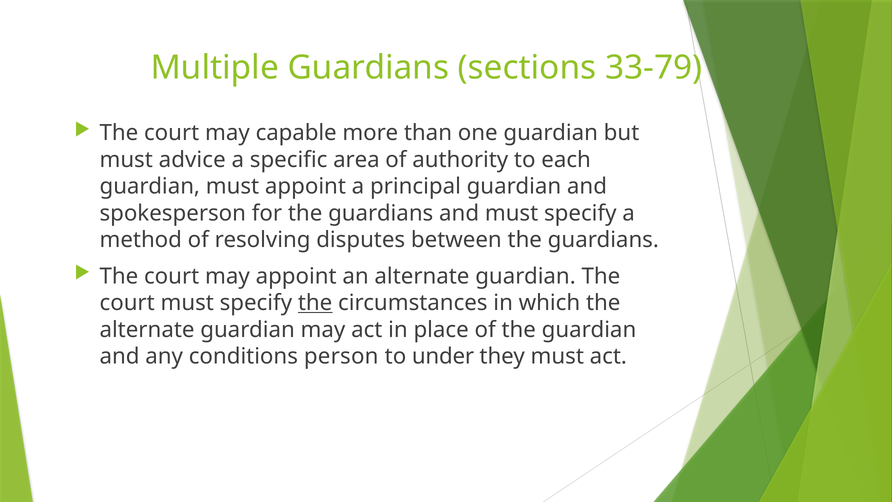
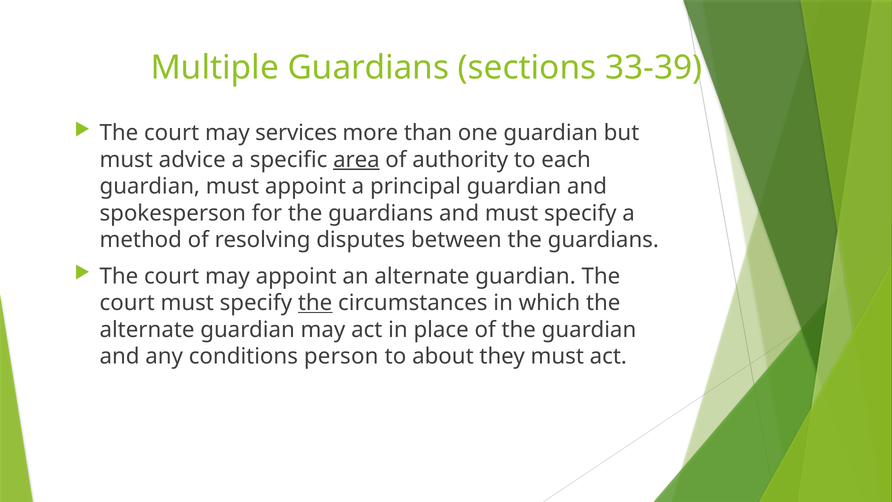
33-79: 33-79 -> 33-39
capable: capable -> services
area underline: none -> present
under: under -> about
